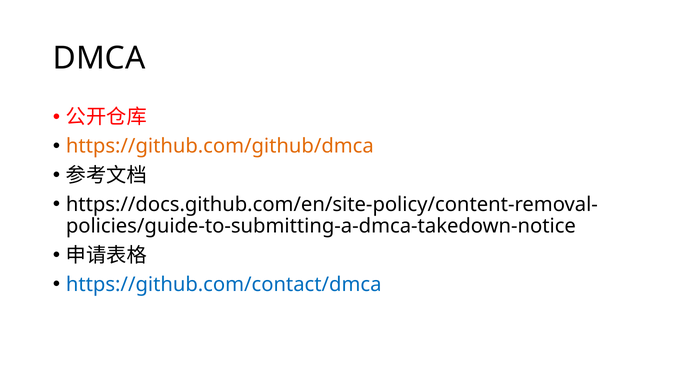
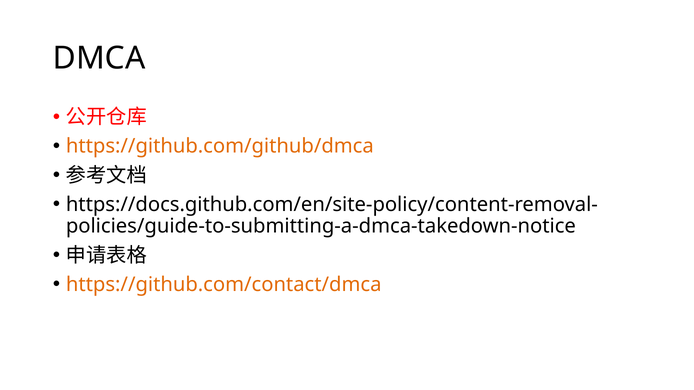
https://github.com/contact/dmca colour: blue -> orange
